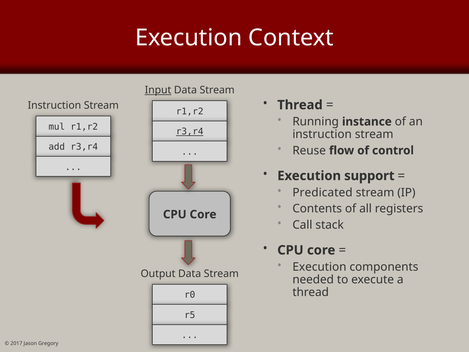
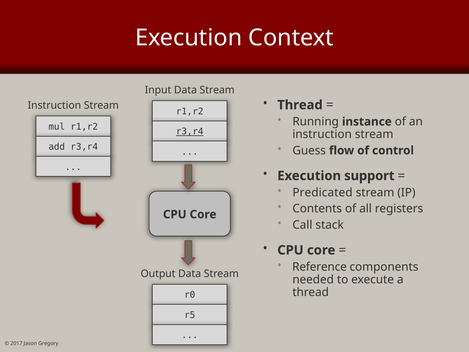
Input underline: present -> none
Reuse: Reuse -> Guess
Execution at (319, 267): Execution -> Reference
